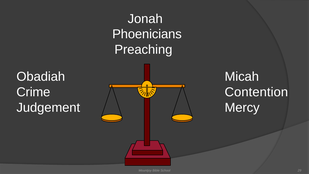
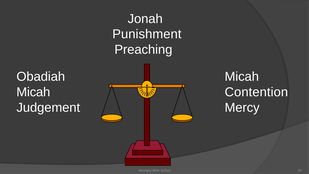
Phoenicians: Phoenicians -> Punishment
Crime at (33, 92): Crime -> Micah
